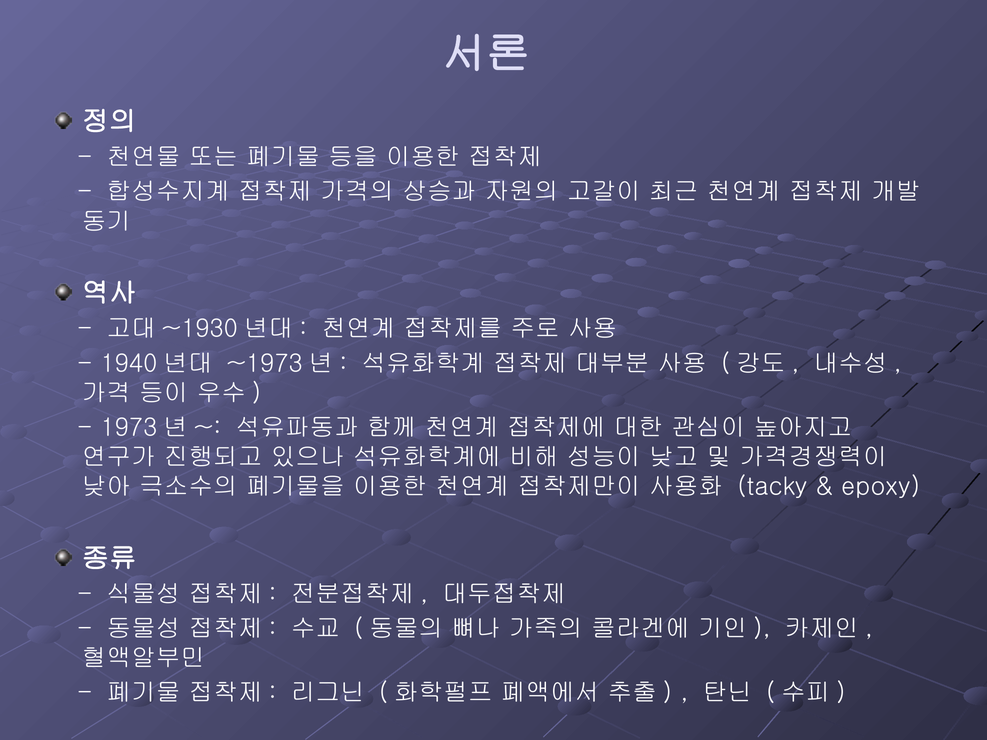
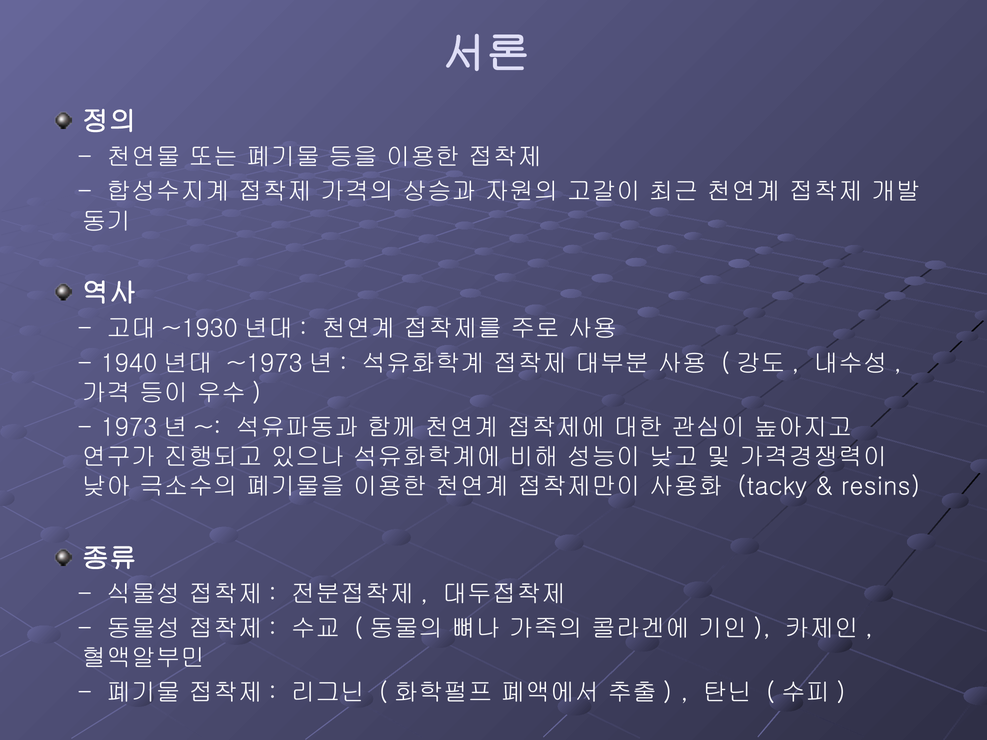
epoxy: epoxy -> resins
